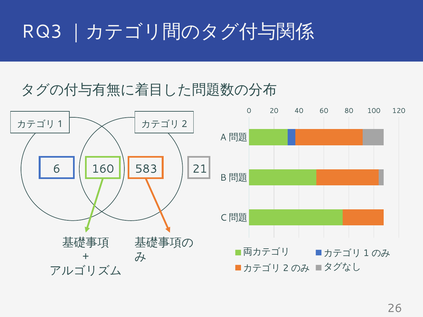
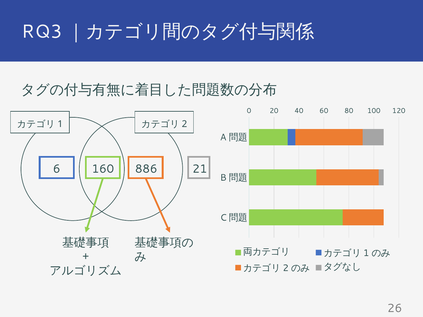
583: 583 -> 886
